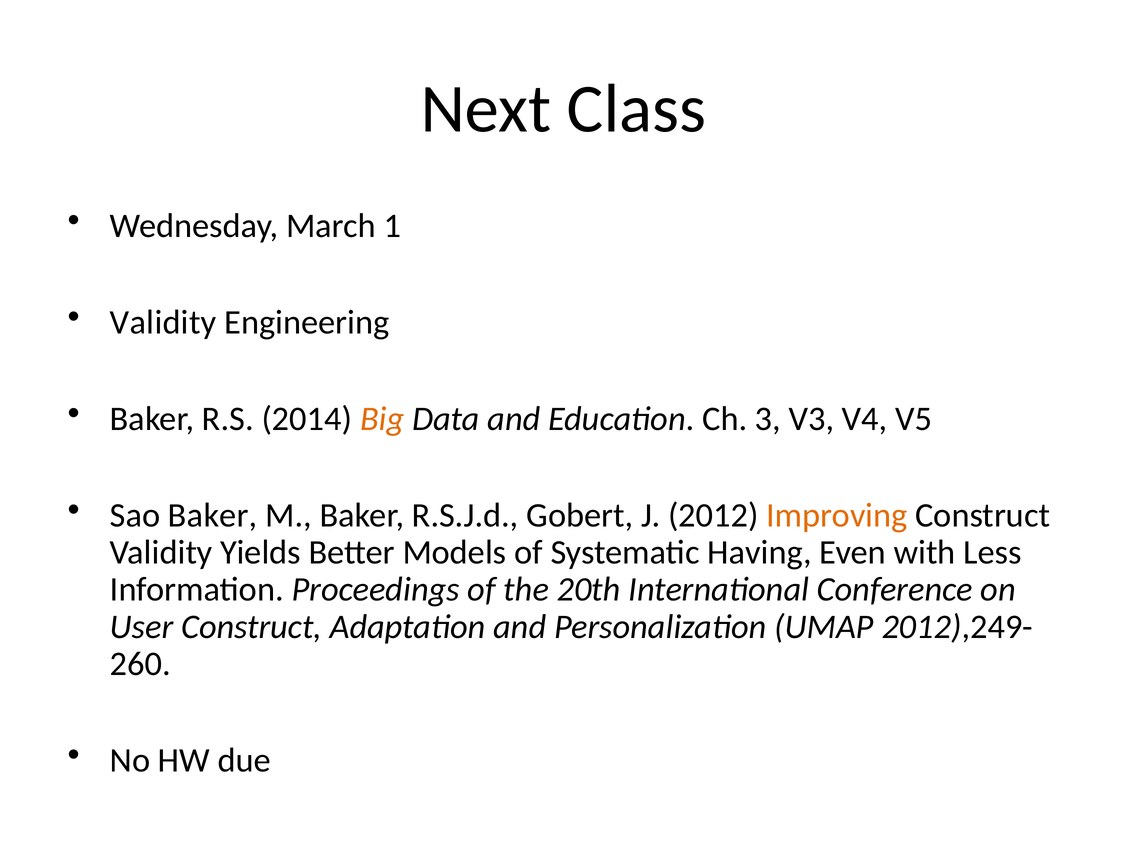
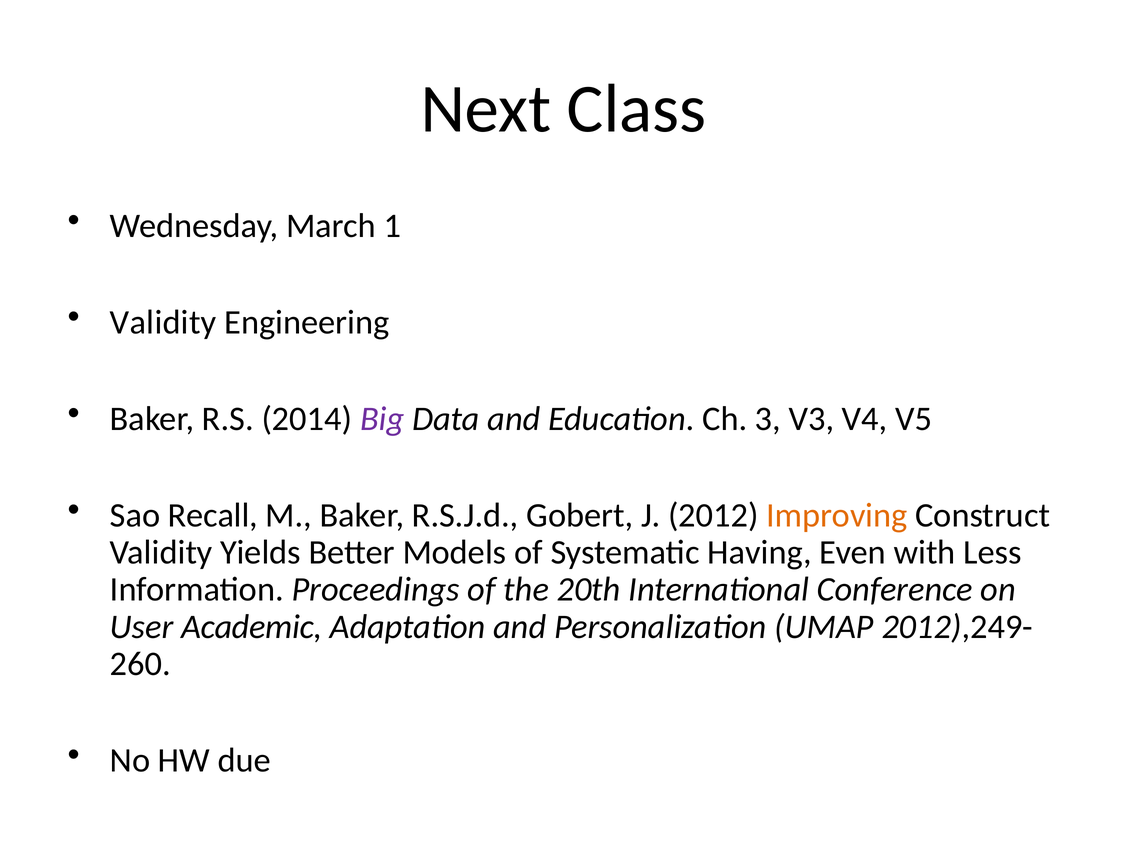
Big colour: orange -> purple
Sao Baker: Baker -> Recall
User Construct: Construct -> Academic
